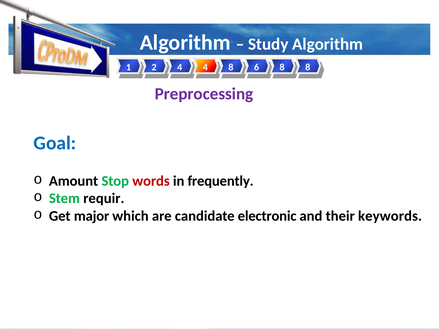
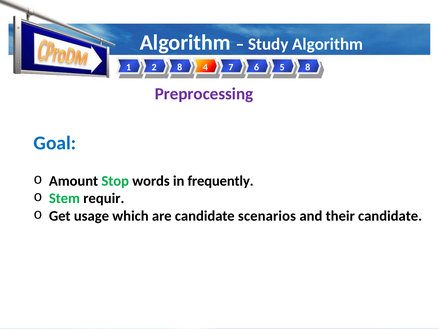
2 4: 4 -> 8
4 8: 8 -> 7
6 8: 8 -> 5
words colour: red -> black
major: major -> usage
electronic: electronic -> scenarios
their keywords: keywords -> candidate
